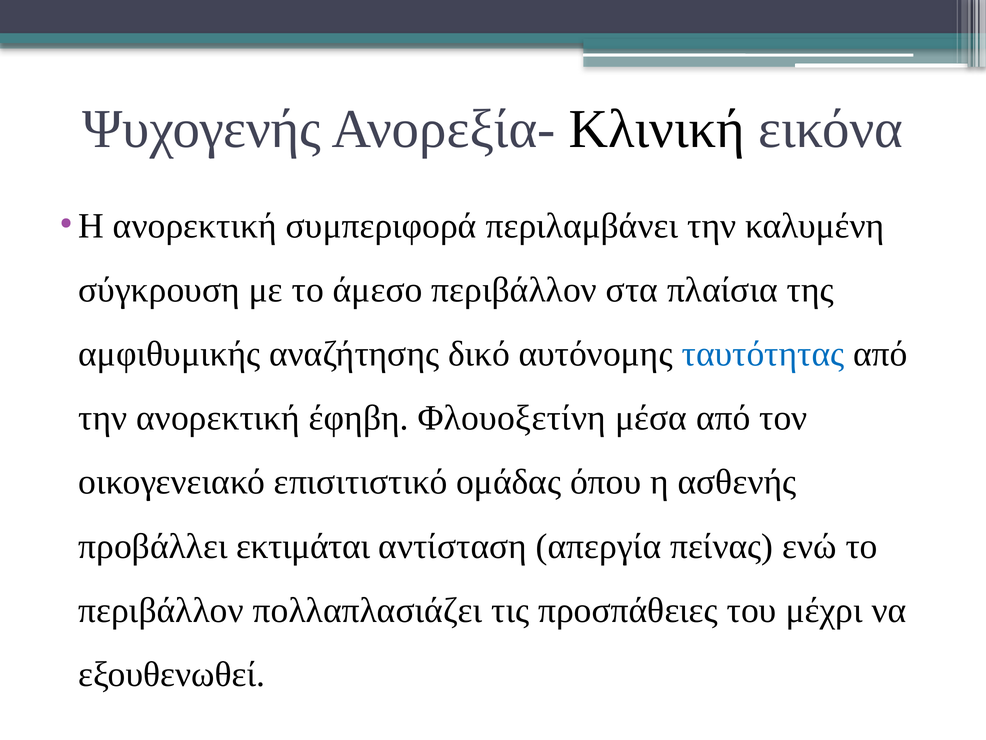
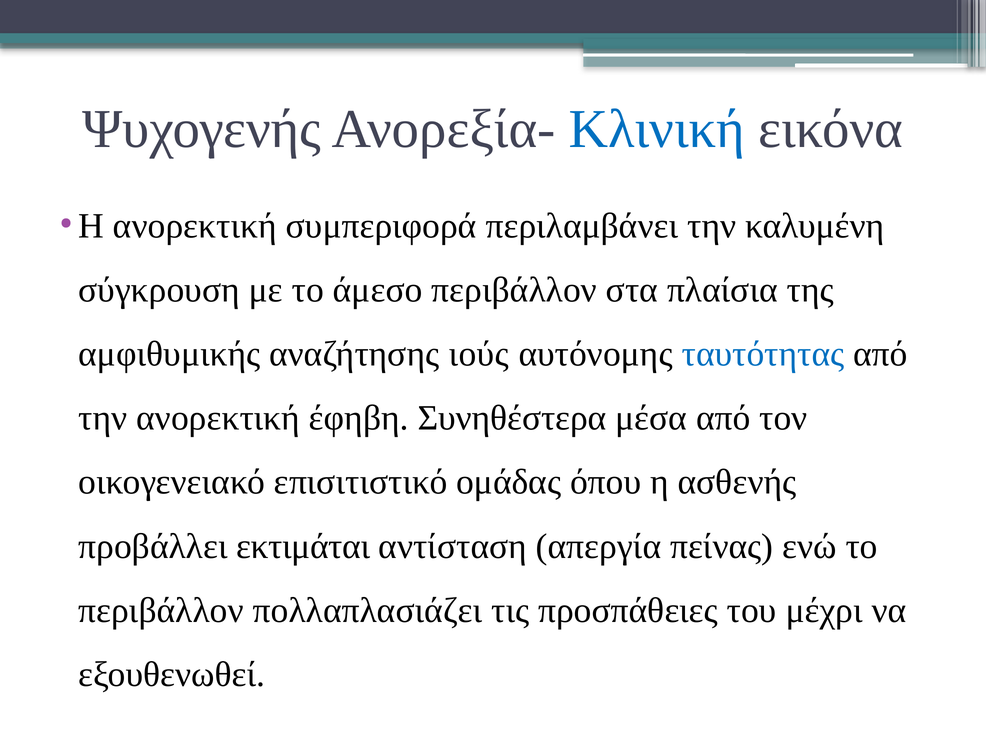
Κλινική colour: black -> blue
δικό: δικό -> ιούς
Φλουοξετίνη: Φλουοξετίνη -> Συνηθέστερα
